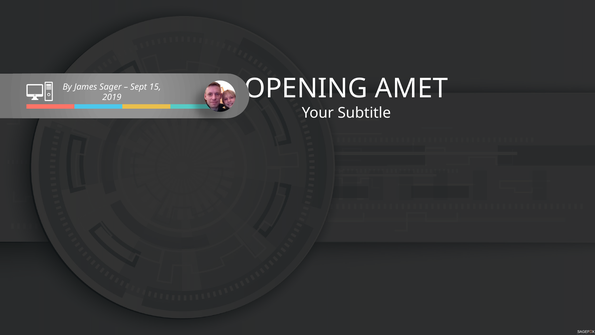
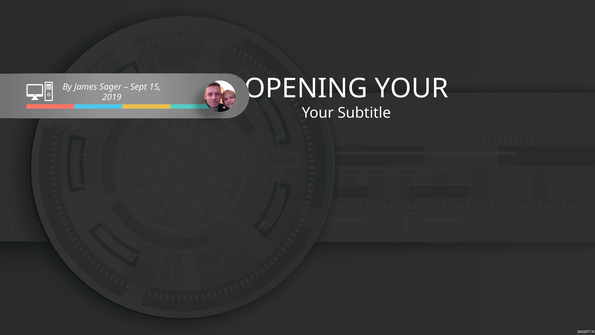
OPENING AMET: AMET -> YOUR
